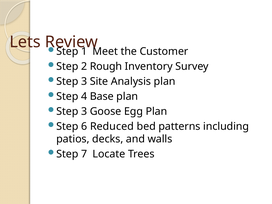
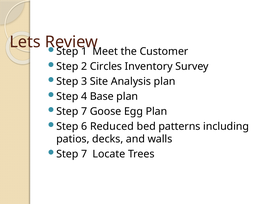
Rough: Rough -> Circles
3 at (84, 111): 3 -> 7
